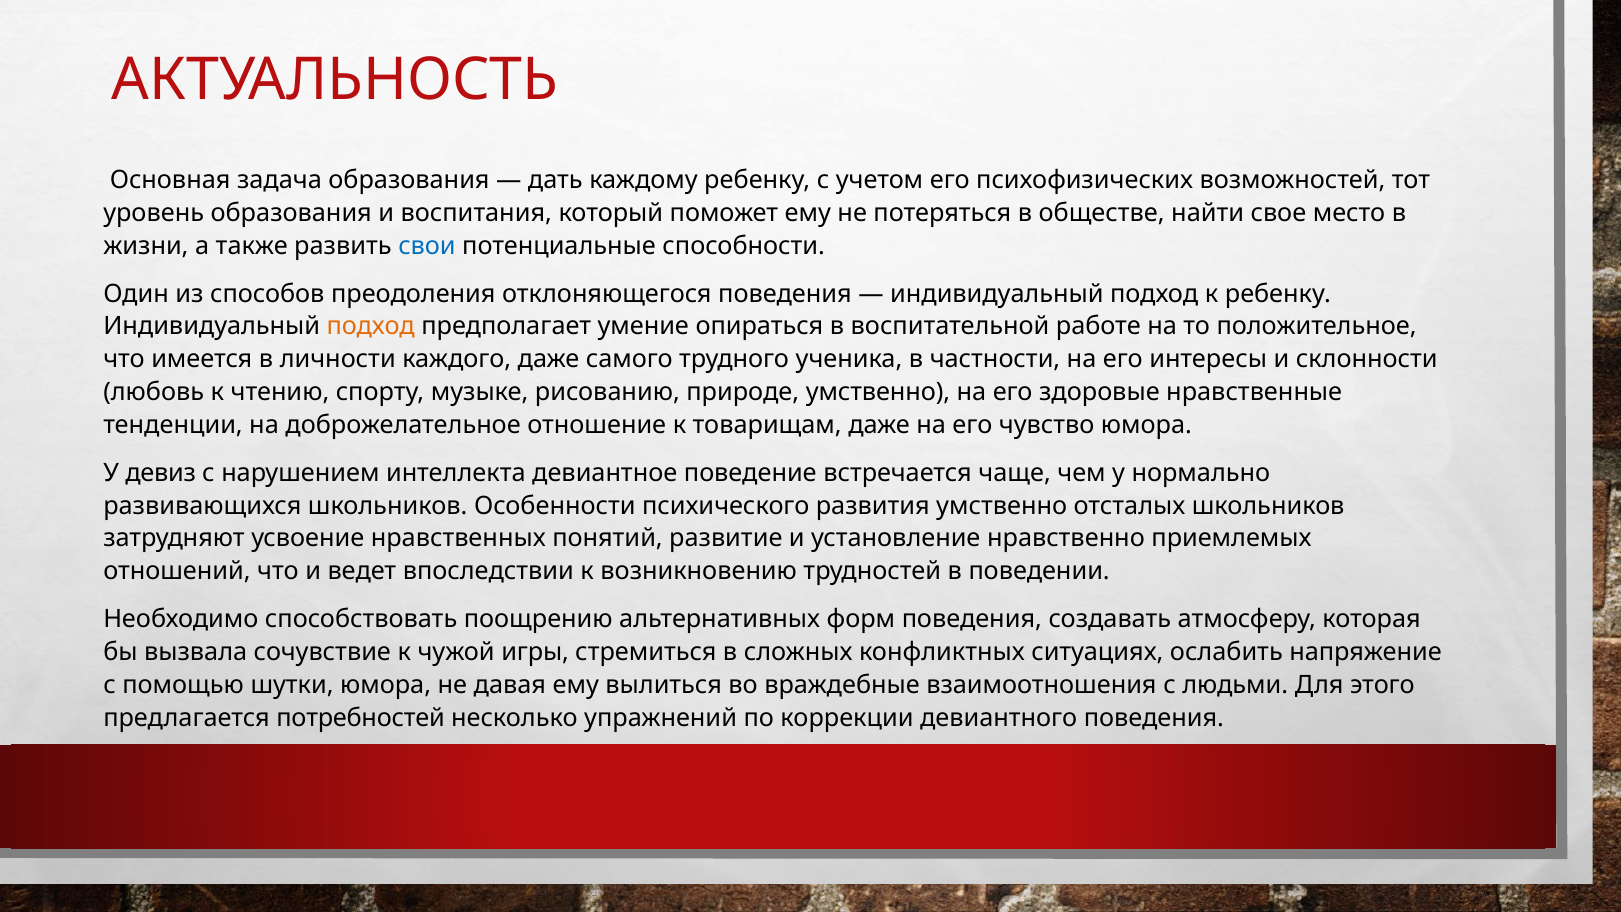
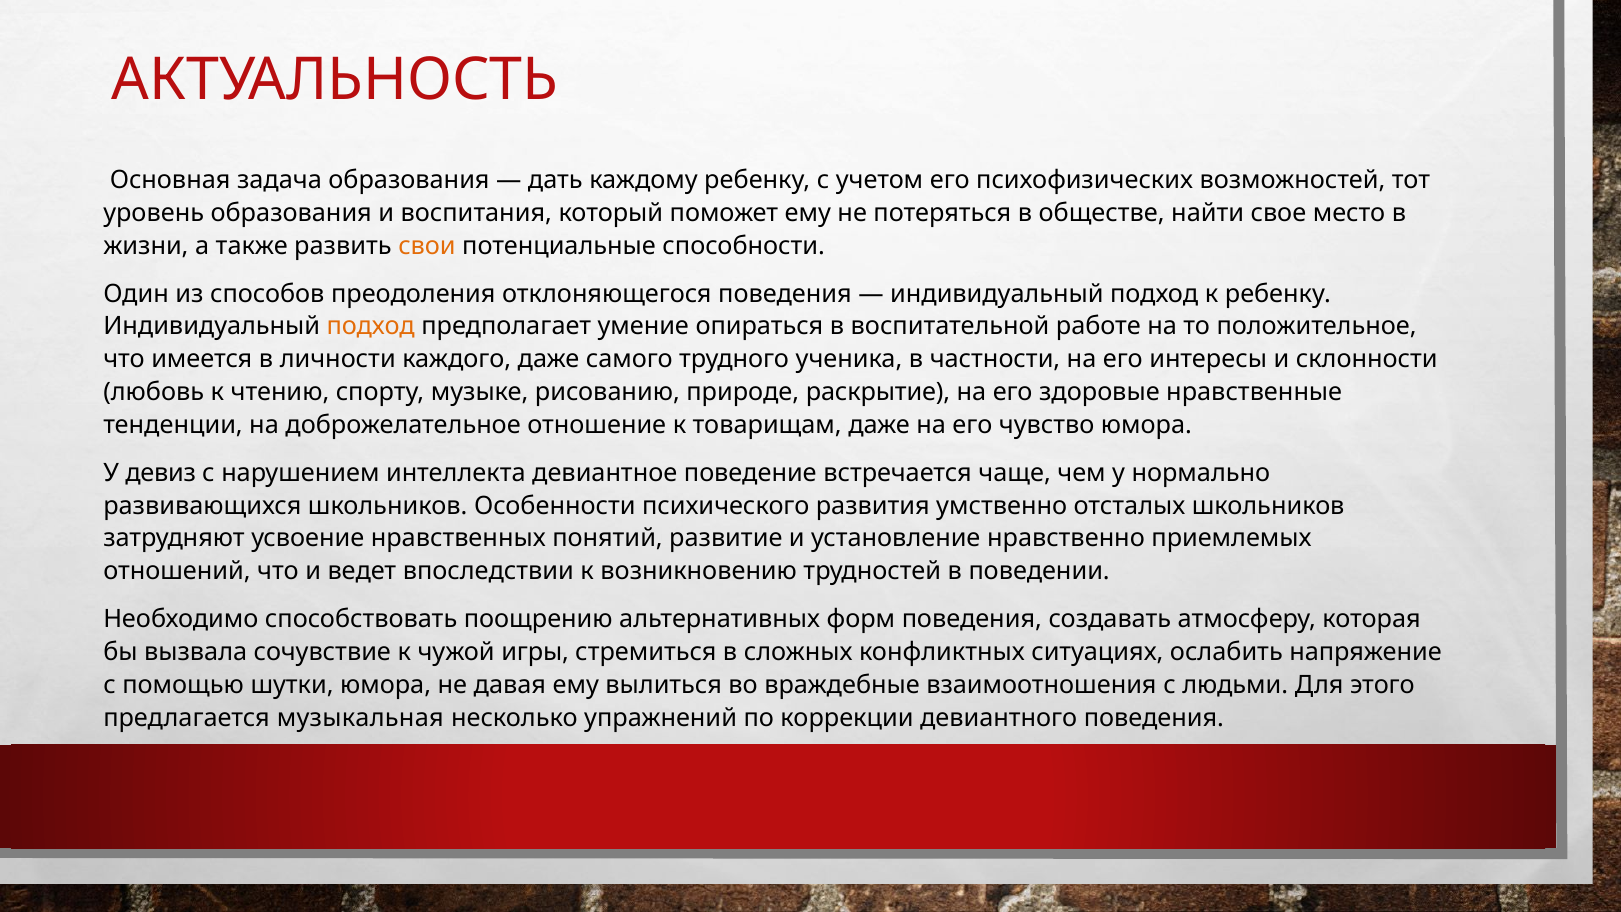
свои colour: blue -> orange
природе умственно: умственно -> раскрытие
потребностей: потребностей -> музыкальная
